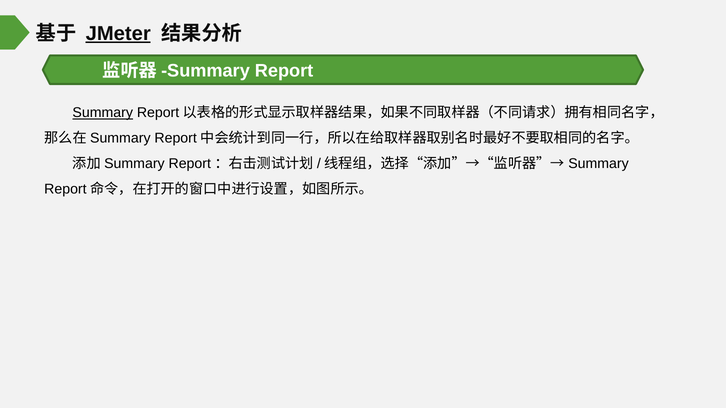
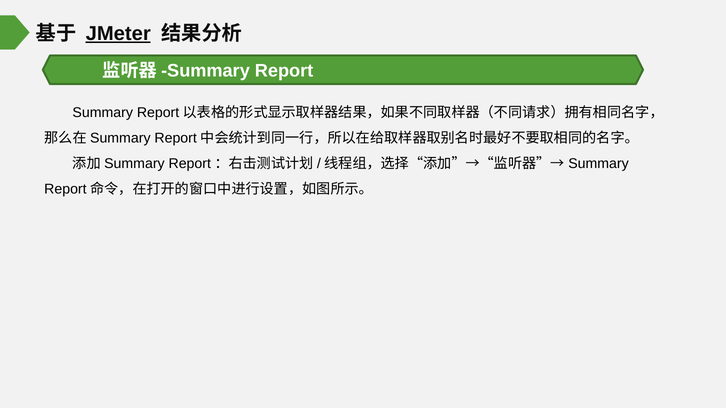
Summary at (103, 113) underline: present -> none
